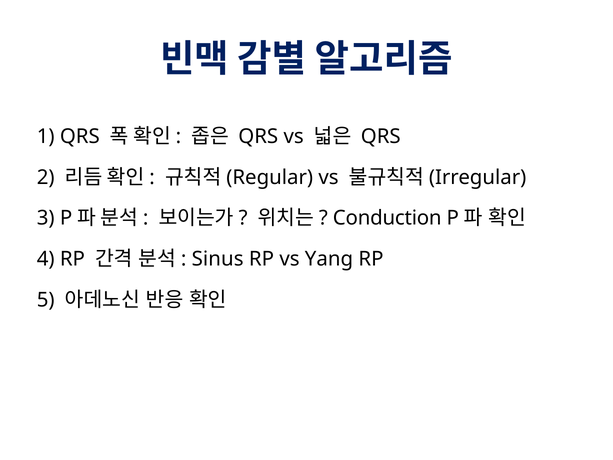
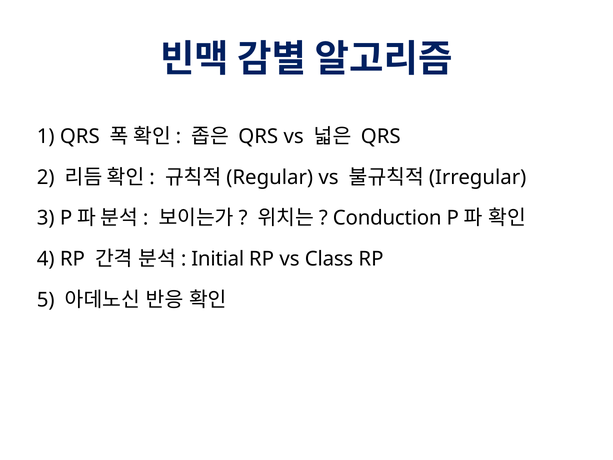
Sinus: Sinus -> Initial
Yang: Yang -> Class
